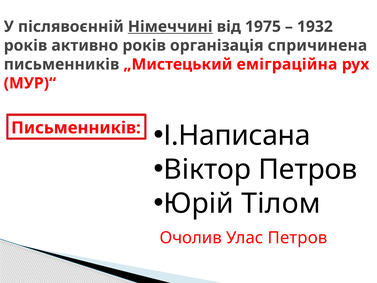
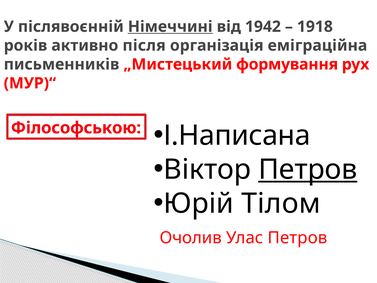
1975: 1975 -> 1942
1932: 1932 -> 1918
активно років: років -> після
спричинена: спричинена -> еміграційна
еміграційна: еміграційна -> формування
Письменників at (76, 128): Письменників -> Філософською
Петров at (308, 169) underline: none -> present
